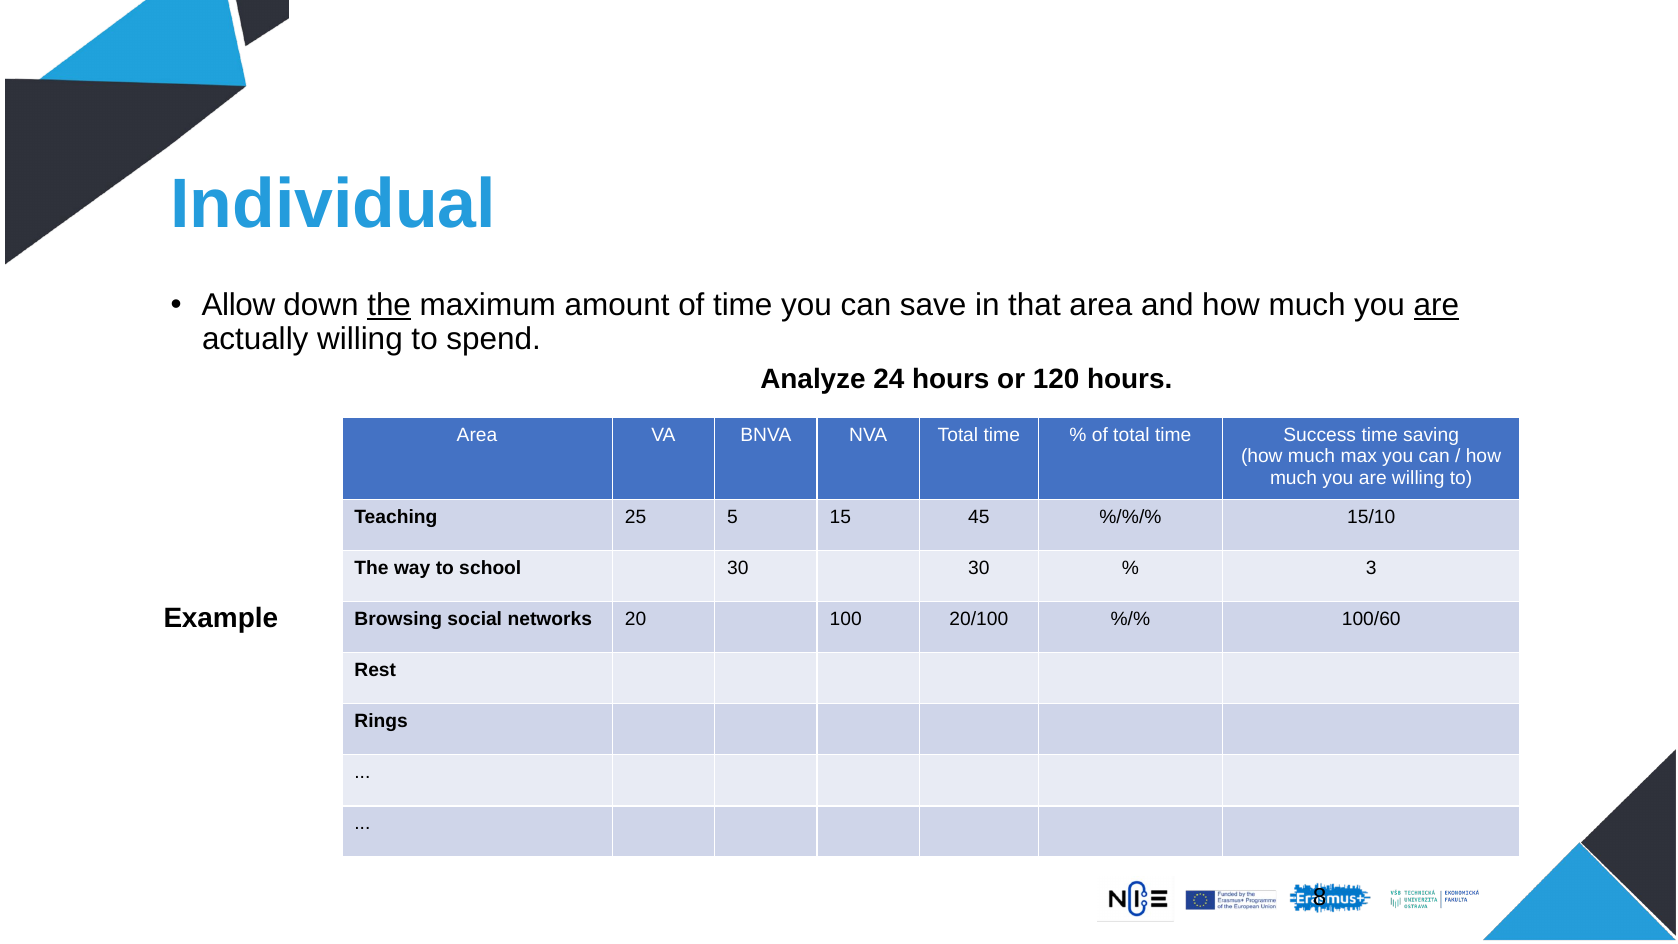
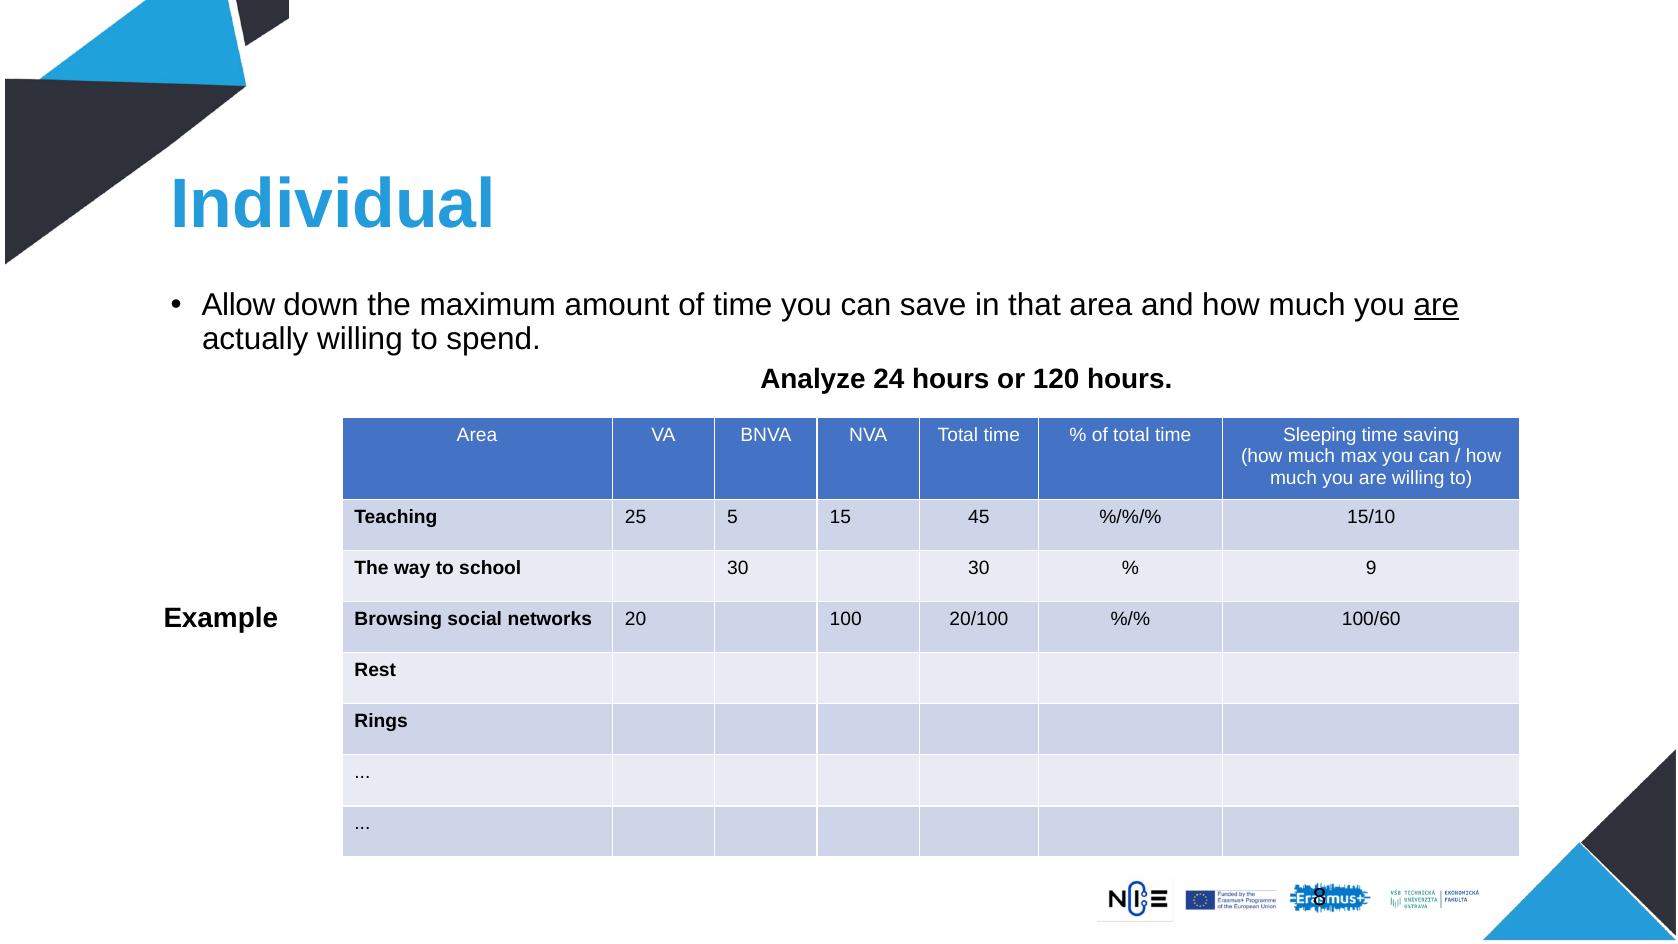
the at (389, 305) underline: present -> none
Success: Success -> Sleeping
3: 3 -> 9
